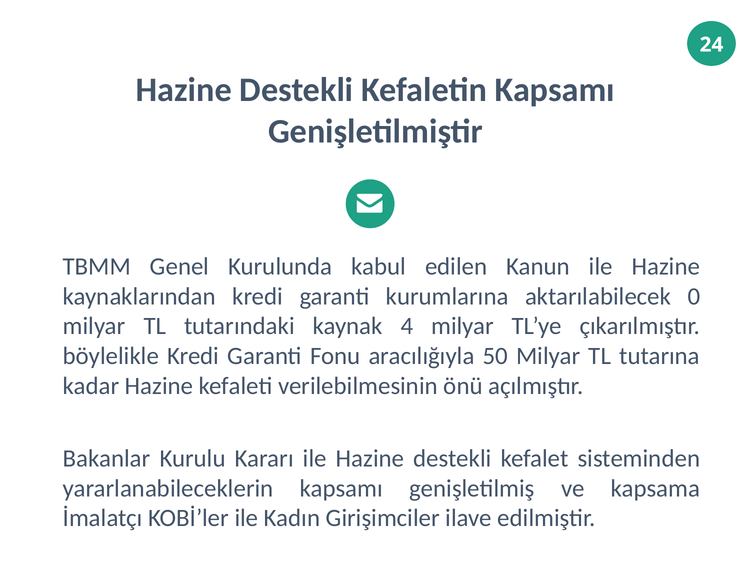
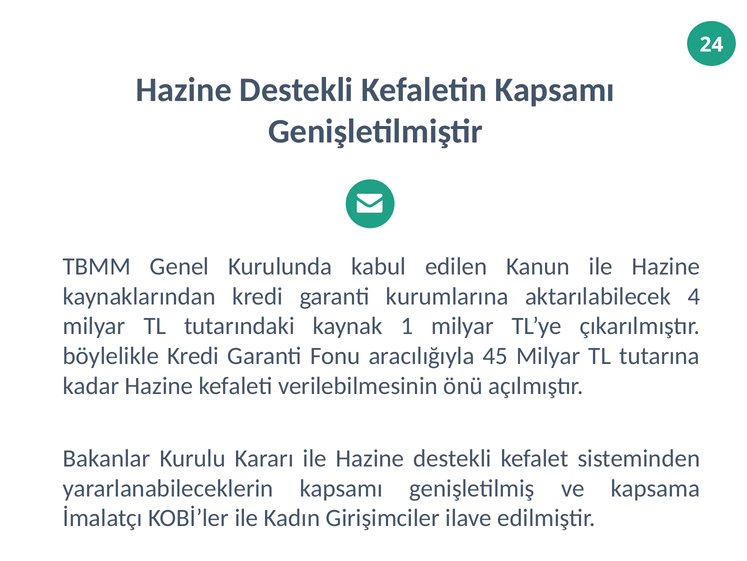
0: 0 -> 4
4: 4 -> 1
50: 50 -> 45
